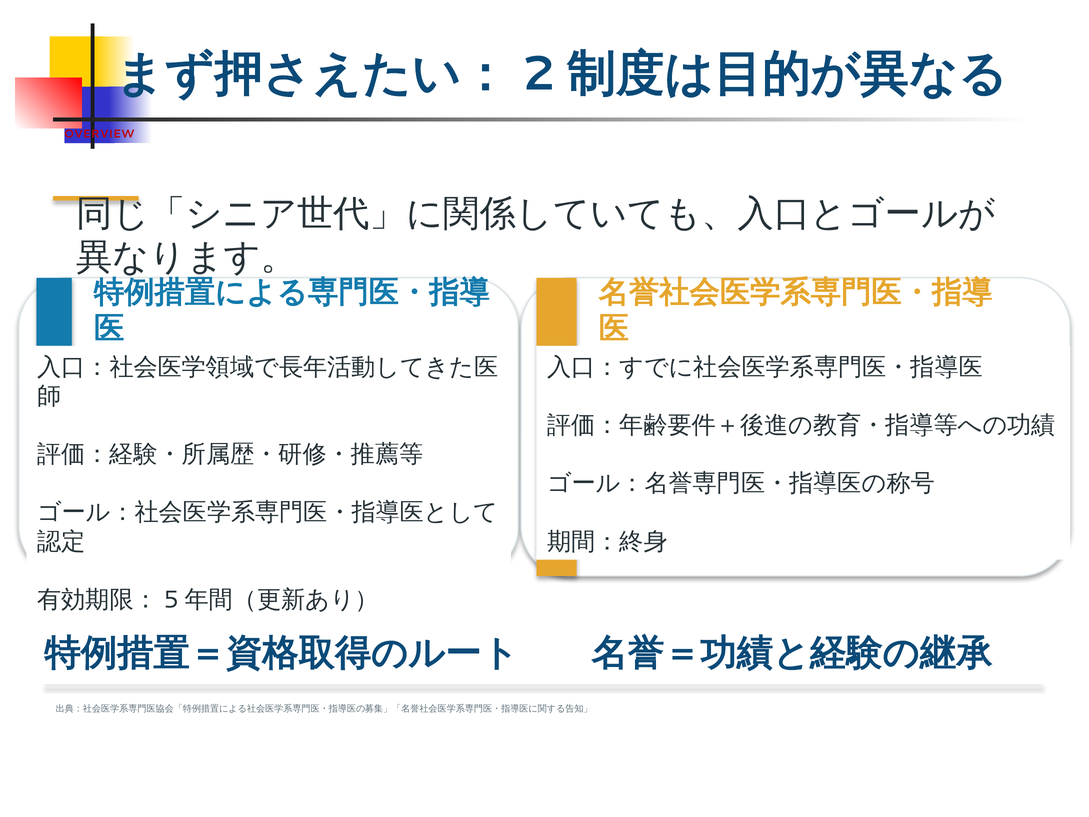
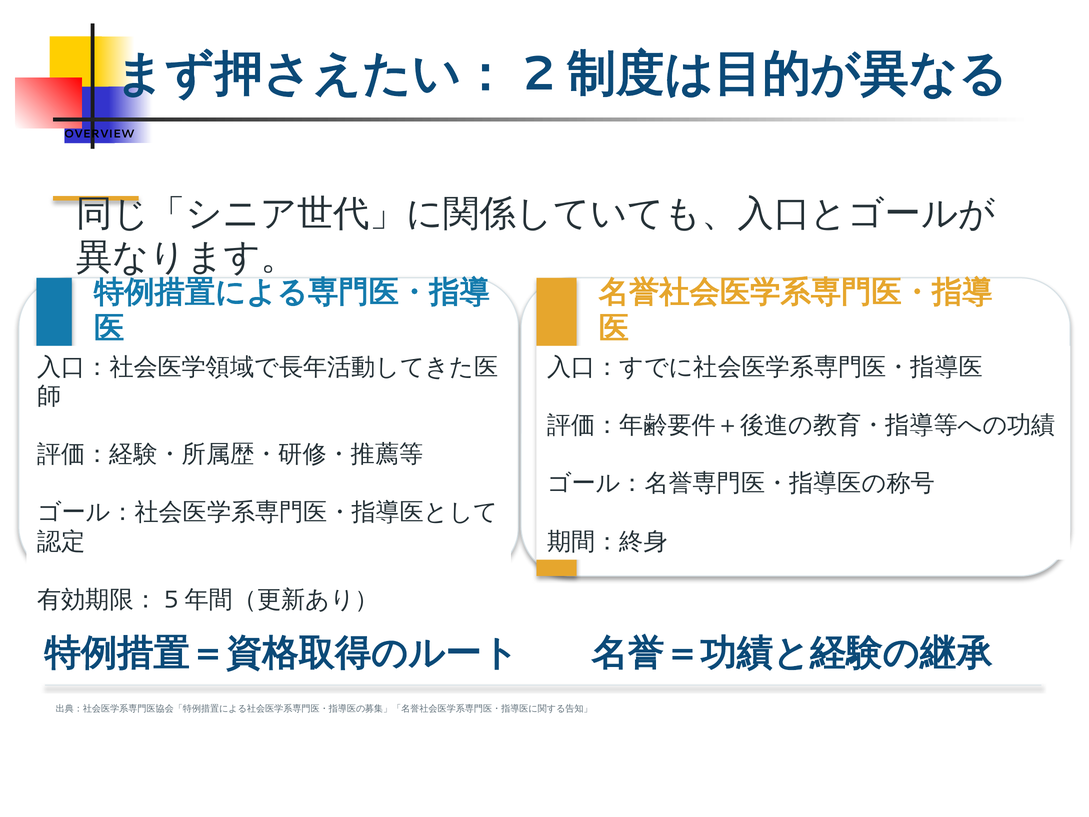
OVERVIEW colour: red -> black
